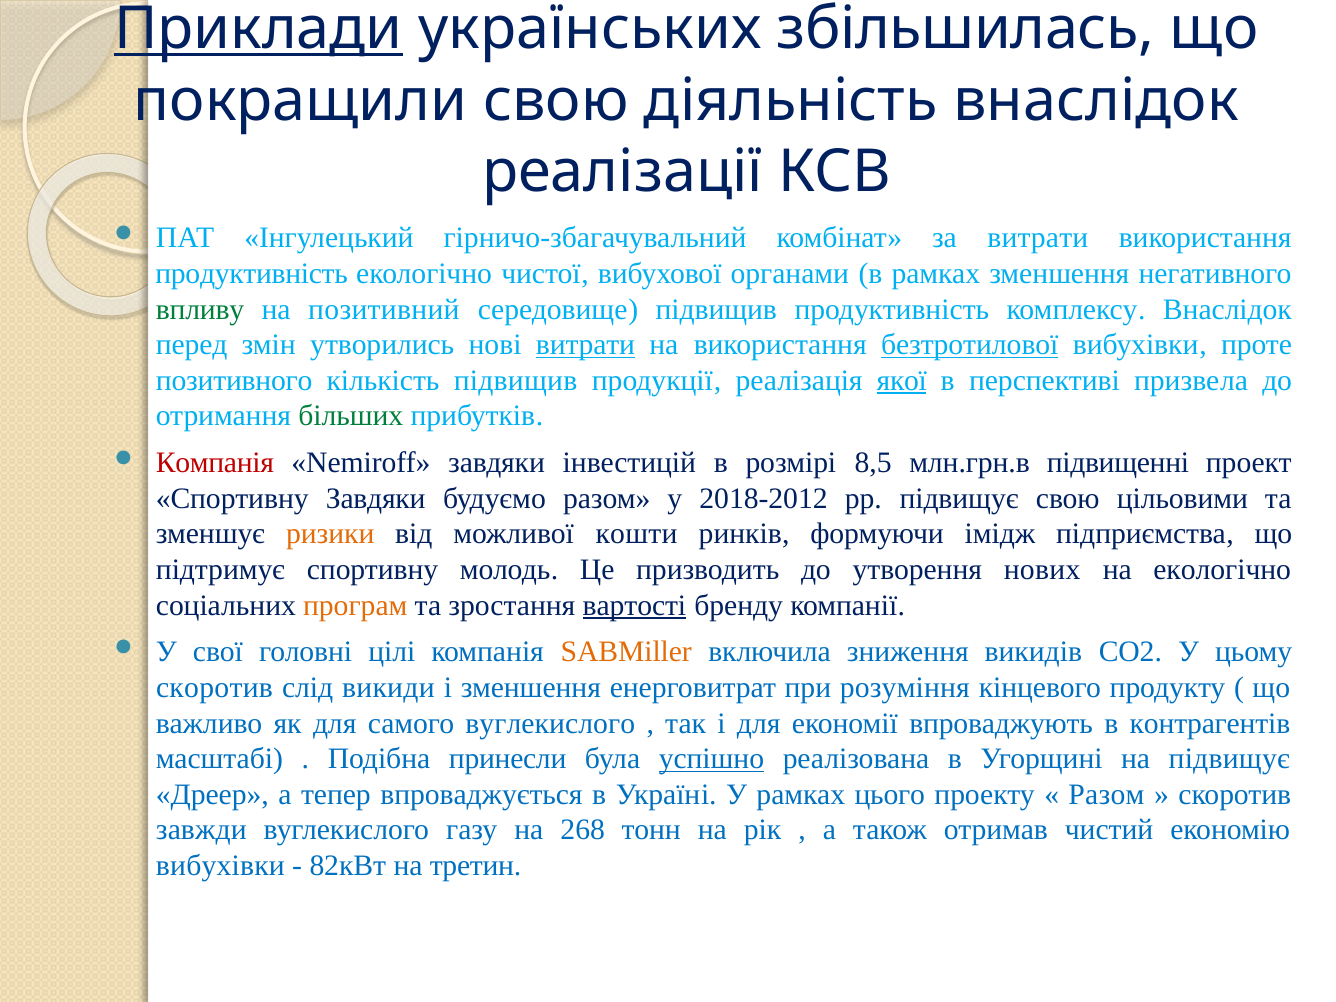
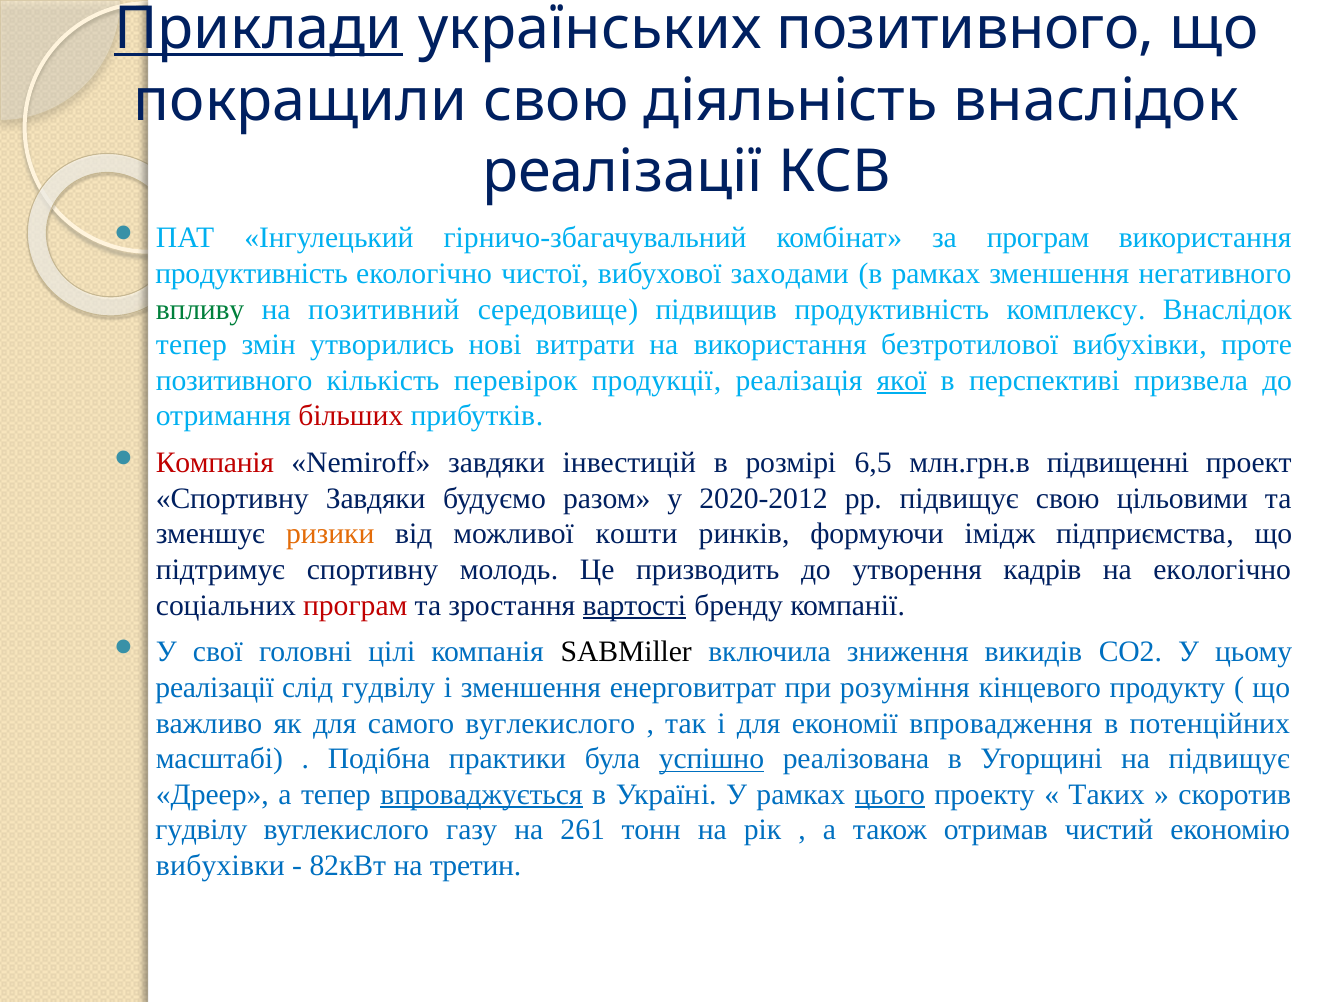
українських збільшилась: збільшилась -> позитивного
за витрати: витрати -> програм
органами: органами -> заходами
перед at (192, 345): перед -> тепер
витрати at (586, 345) underline: present -> none
безтротилової underline: present -> none
кількість підвищив: підвищив -> перевірок
більших colour: green -> red
8,5: 8,5 -> 6,5
2018-2012: 2018-2012 -> 2020-2012
нових: нових -> кадрів
програм at (355, 605) colour: orange -> red
SABMiller colour: orange -> black
скоротив at (215, 688): скоротив -> реалізації
слід викиди: викиди -> гудвілу
впроваджують: впроваджують -> впровадження
контрагентів: контрагентів -> потенційних
принесли: принесли -> практики
впроваджується underline: none -> present
цього underline: none -> present
Разом at (1106, 794): Разом -> Таких
завжди at (201, 830): завжди -> гудвілу
268: 268 -> 261
